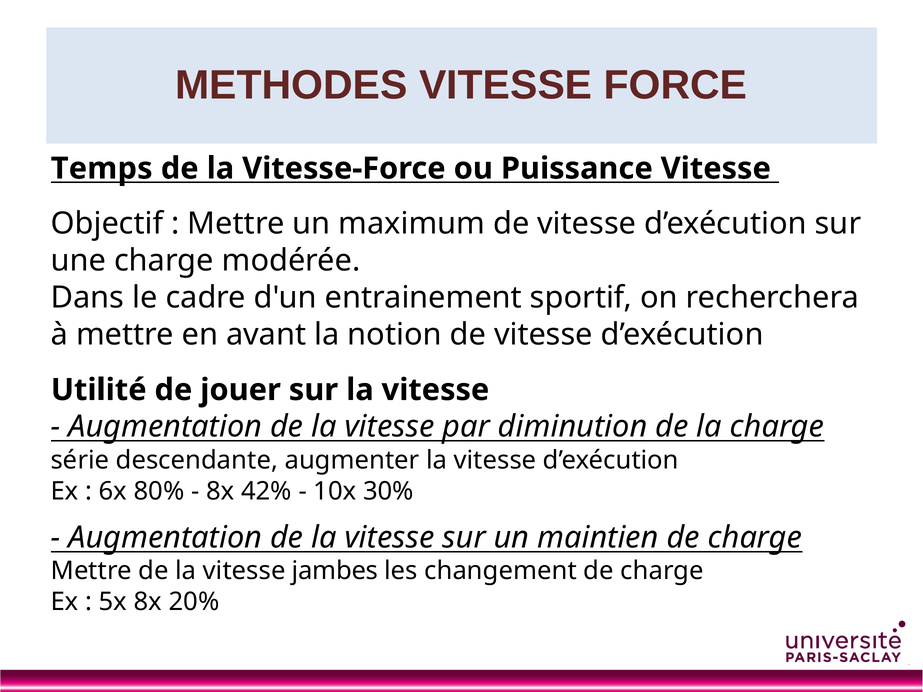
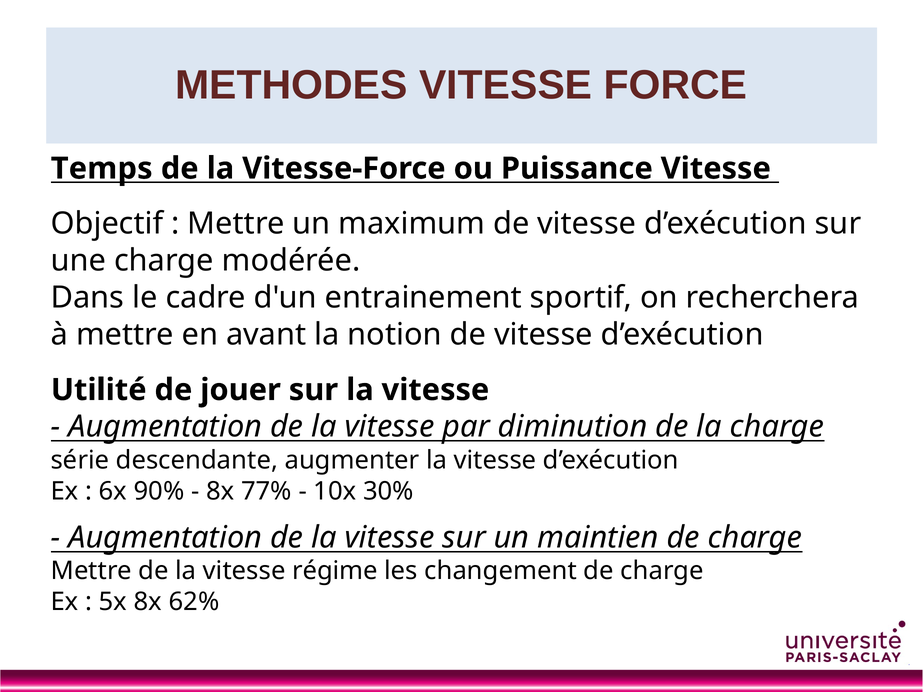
80%: 80% -> 90%
42%: 42% -> 77%
jambes: jambes -> régime
20%: 20% -> 62%
